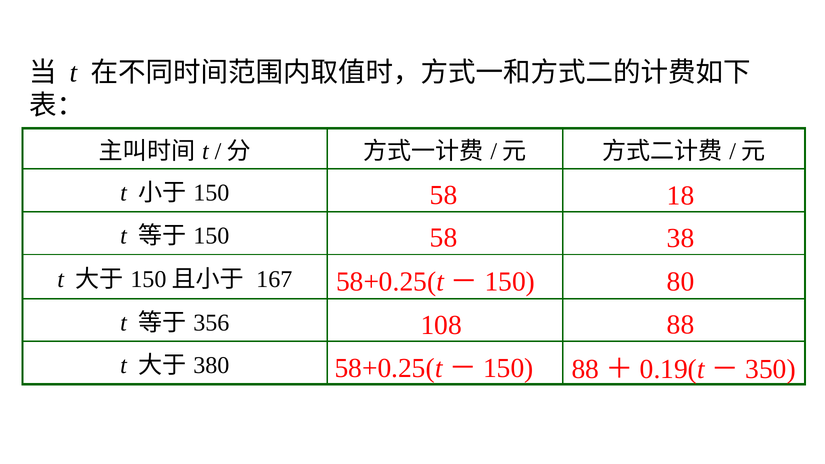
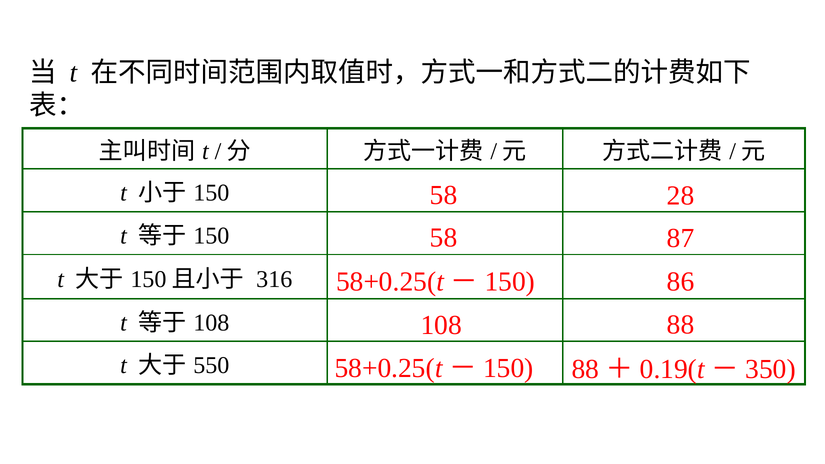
18: 18 -> 28
38: 38 -> 87
167: 167 -> 316
80: 80 -> 86
356 at (211, 323): 356 -> 108
380: 380 -> 550
